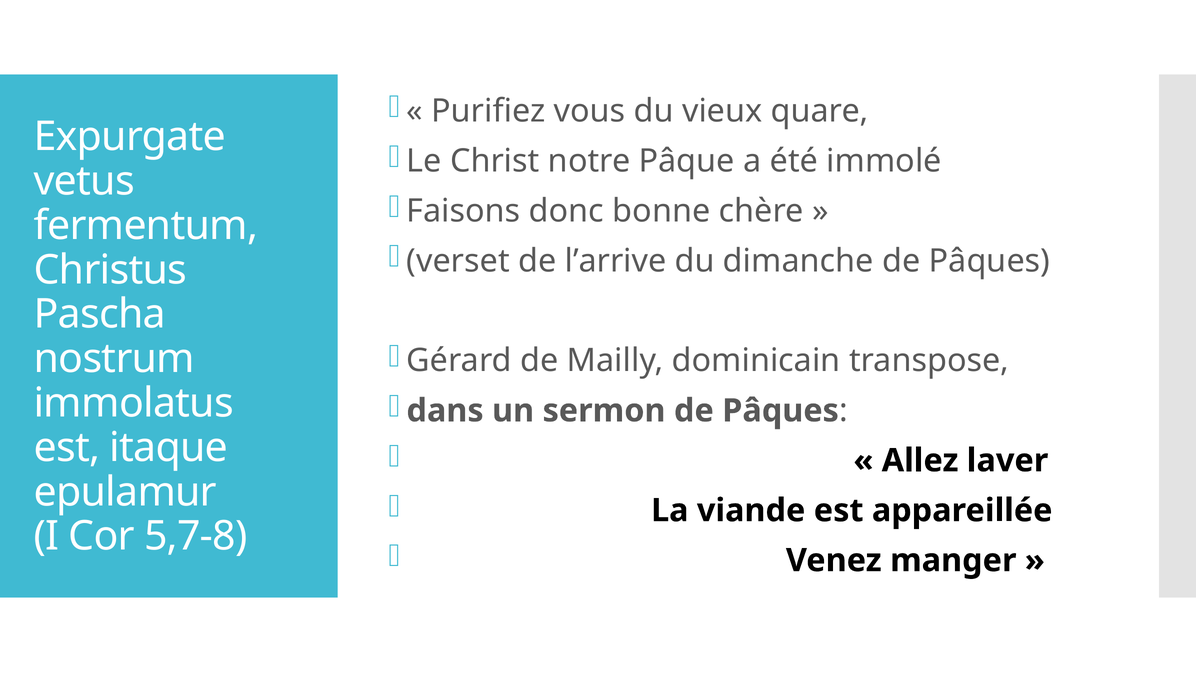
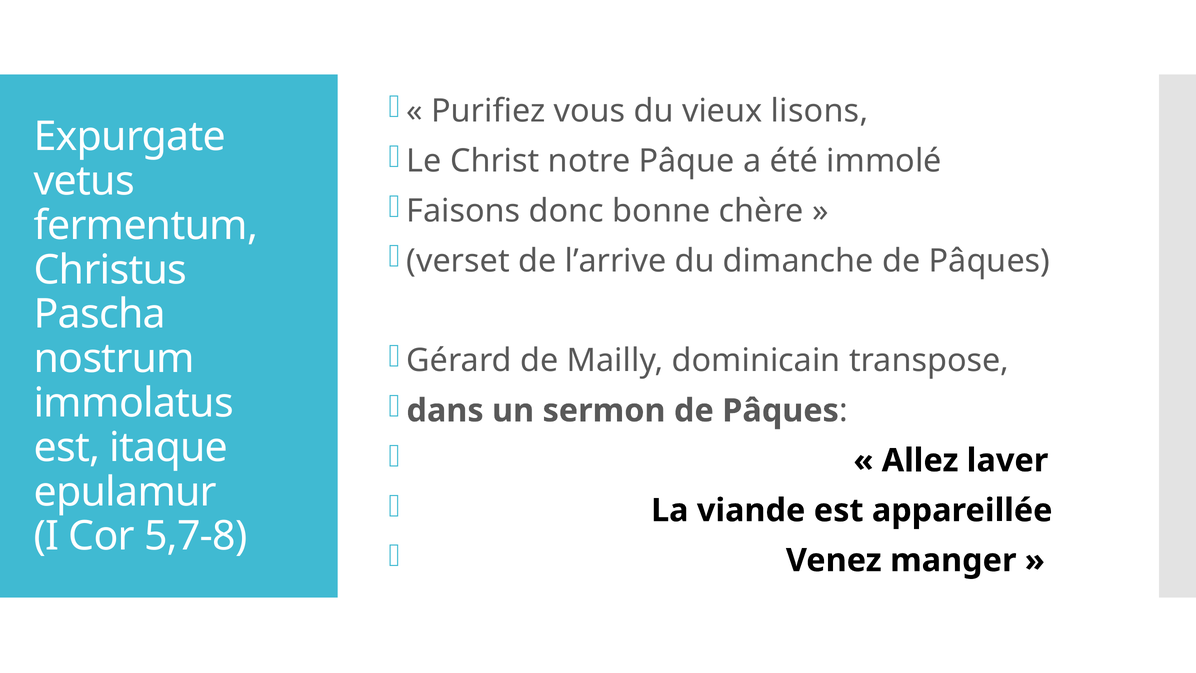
quare: quare -> lisons
